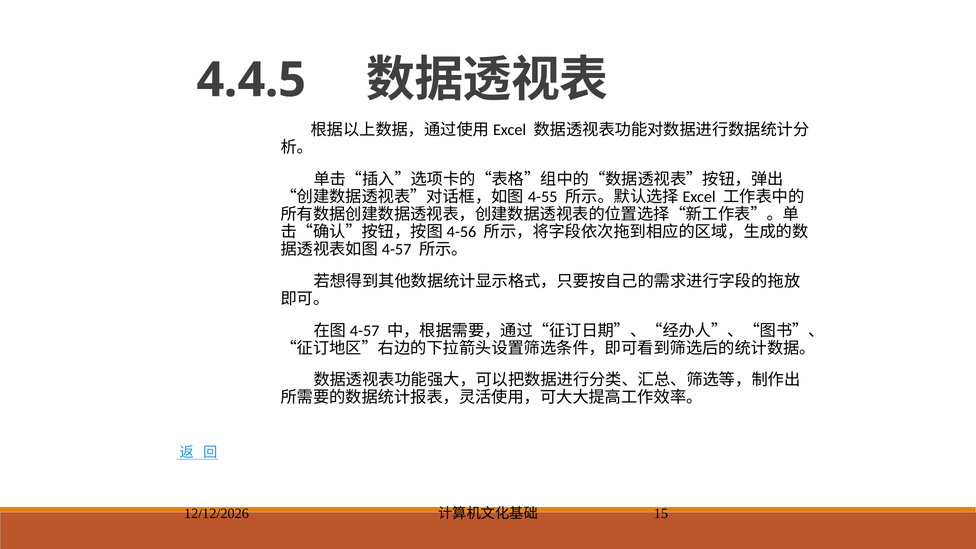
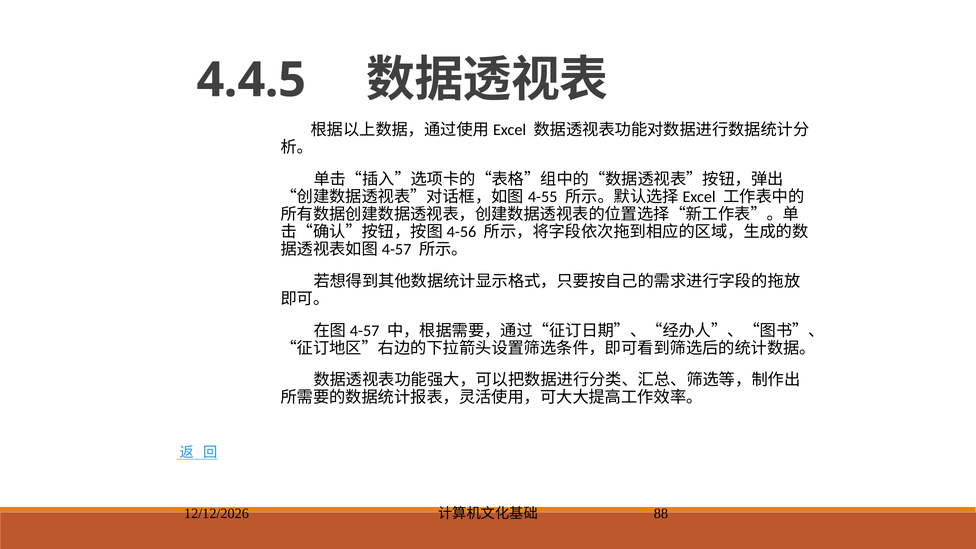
15: 15 -> 88
